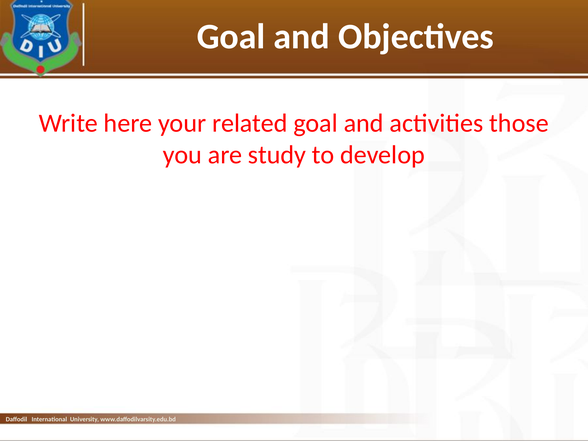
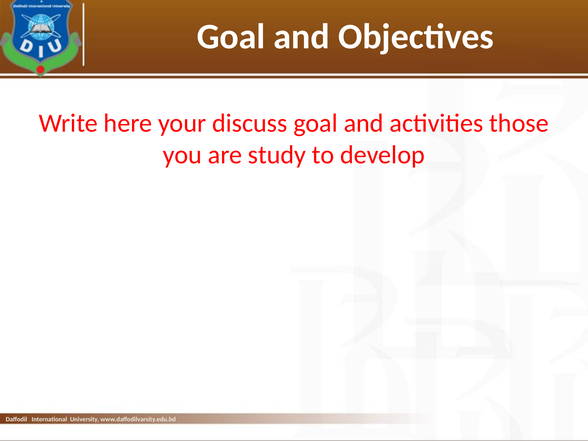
related: related -> discuss
